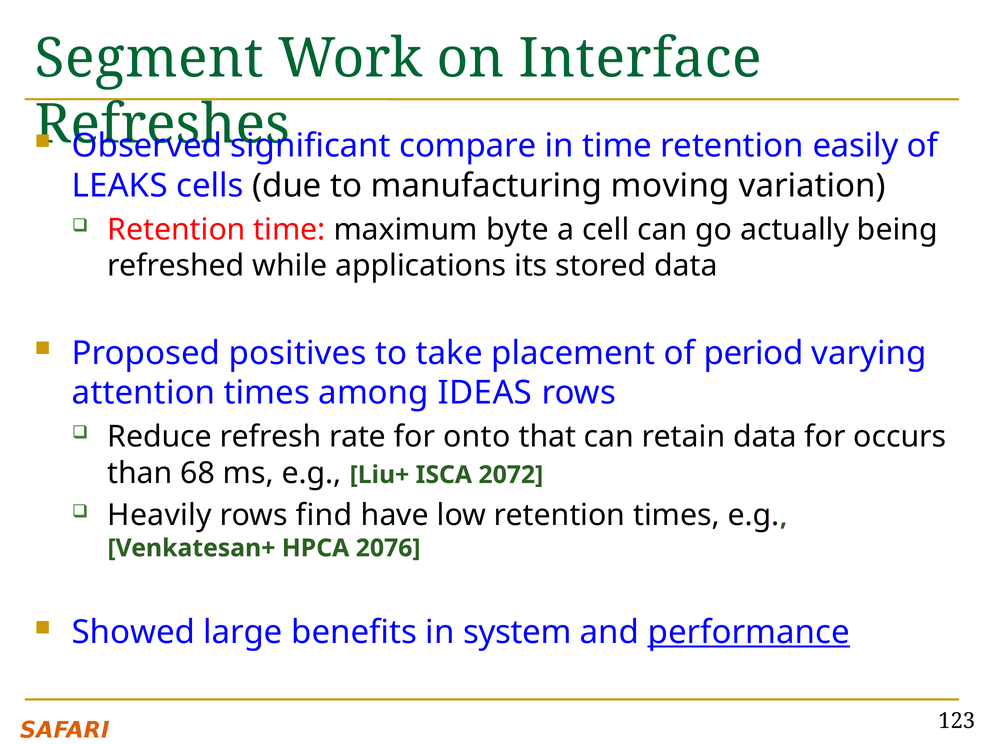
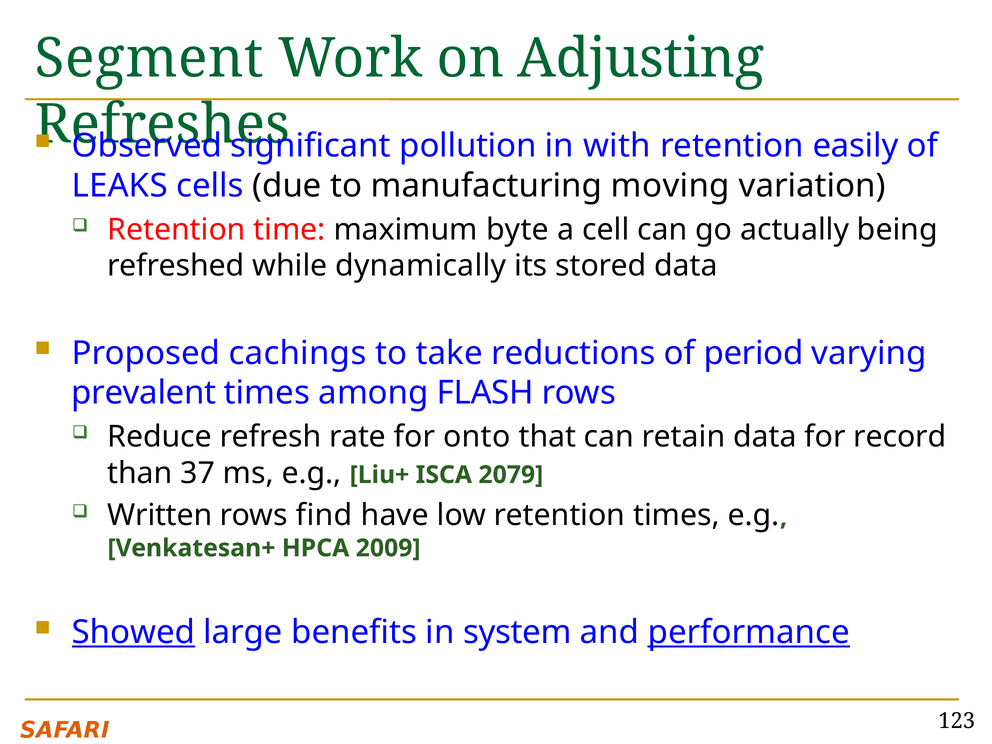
Interface: Interface -> Adjusting
compare: compare -> pollution
in time: time -> with
applications: applications -> dynamically
positives: positives -> cachings
placement: placement -> reductions
attention: attention -> prevalent
IDEAS: IDEAS -> FLASH
occurs: occurs -> record
68: 68 -> 37
2072: 2072 -> 2079
Heavily: Heavily -> Written
2076: 2076 -> 2009
Showed underline: none -> present
